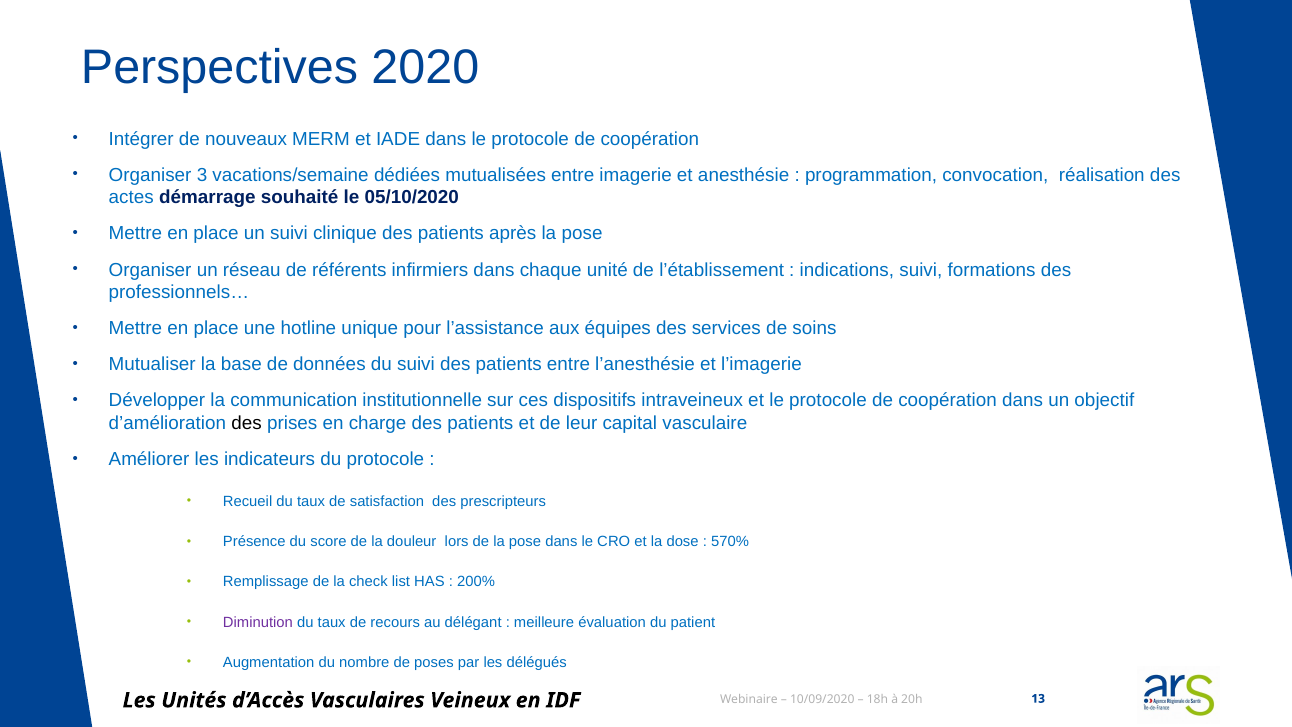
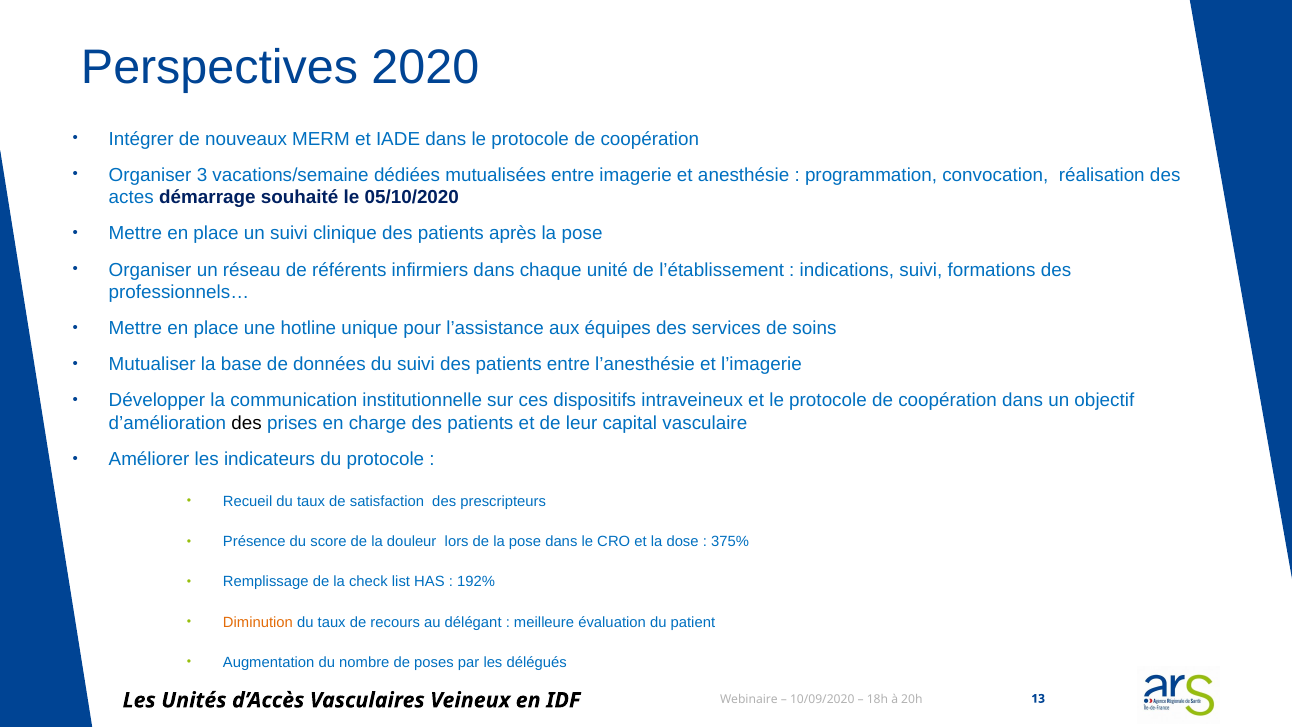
570%: 570% -> 375%
200%: 200% -> 192%
Diminution colour: purple -> orange
